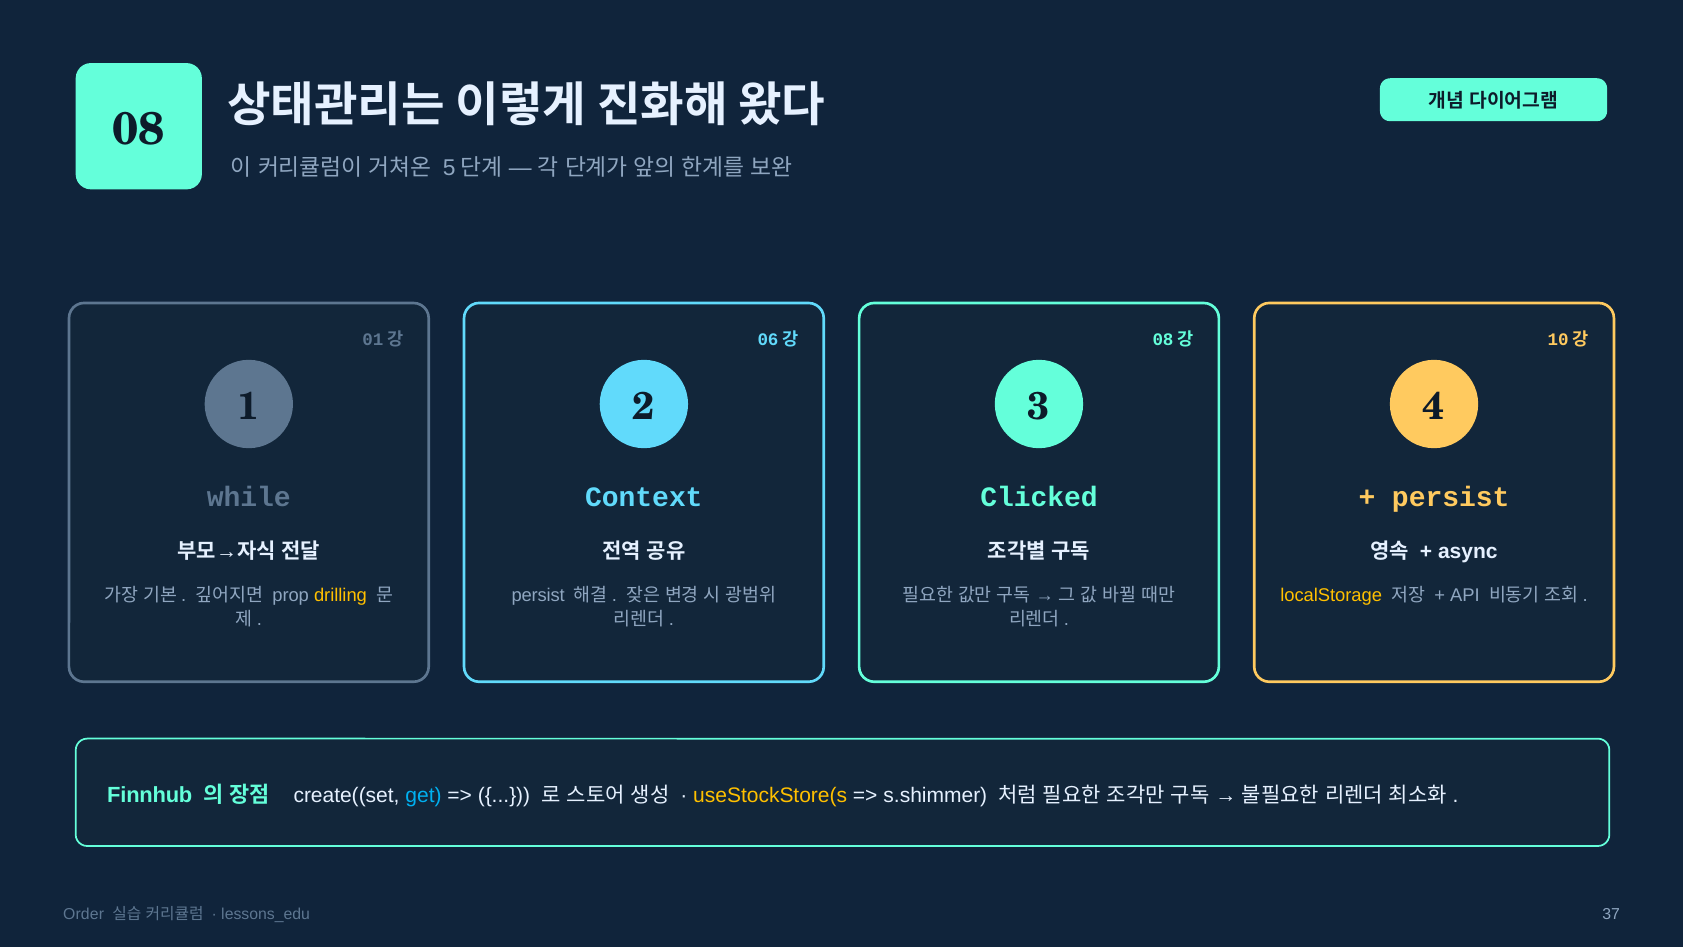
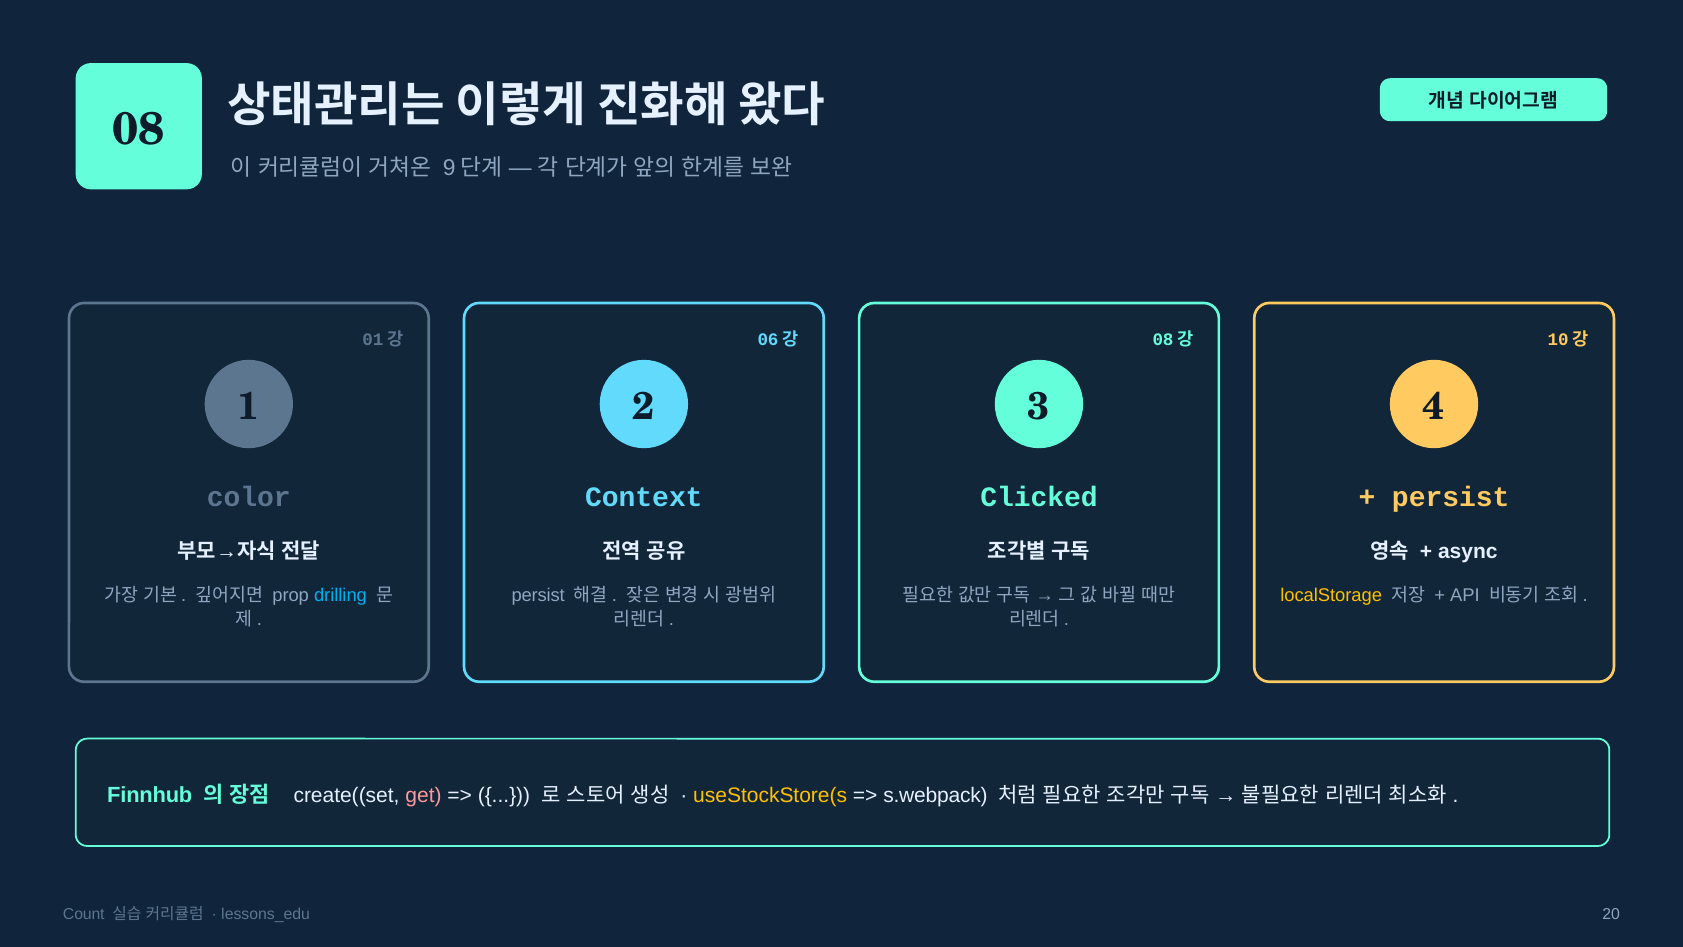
5: 5 -> 9
while: while -> color
drilling colour: yellow -> light blue
get colour: light blue -> pink
s.shimmer: s.shimmer -> s.webpack
Order: Order -> Count
37: 37 -> 20
